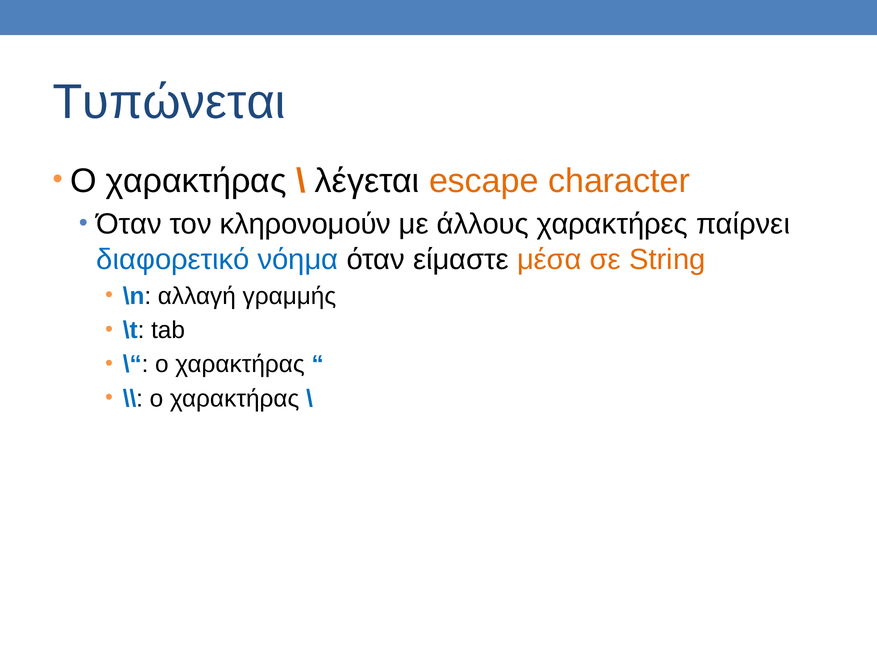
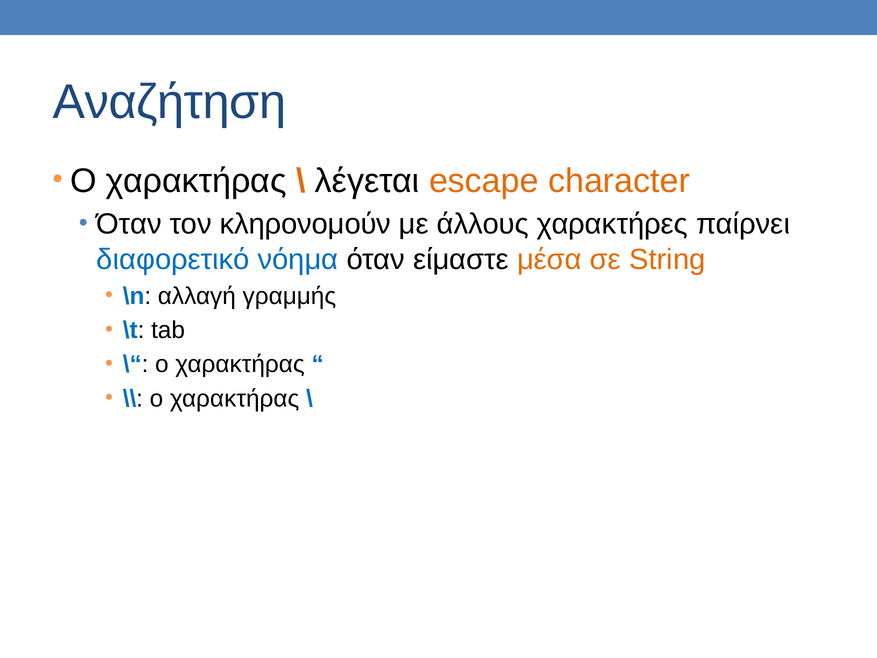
Τυπώνεται: Τυπώνεται -> Αναζήτηση
